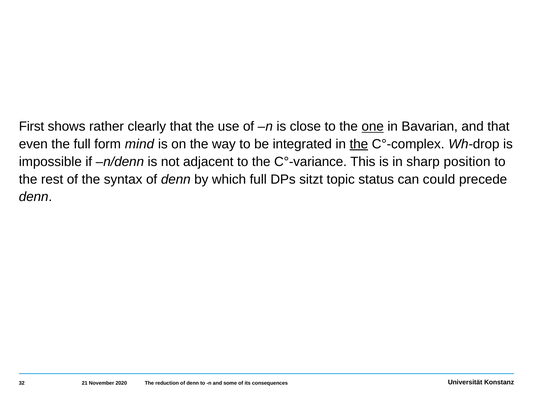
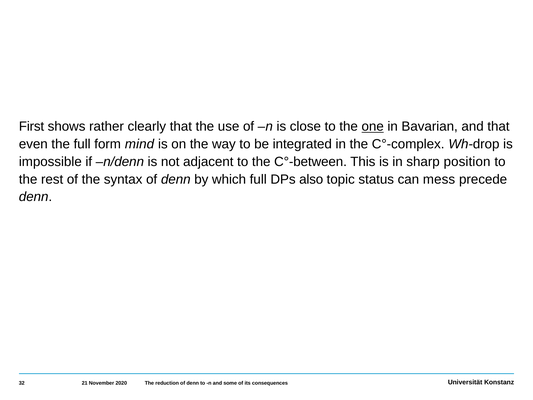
the at (359, 144) underline: present -> none
C°-variance: C°-variance -> C°-between
sitzt: sitzt -> also
could: could -> mess
